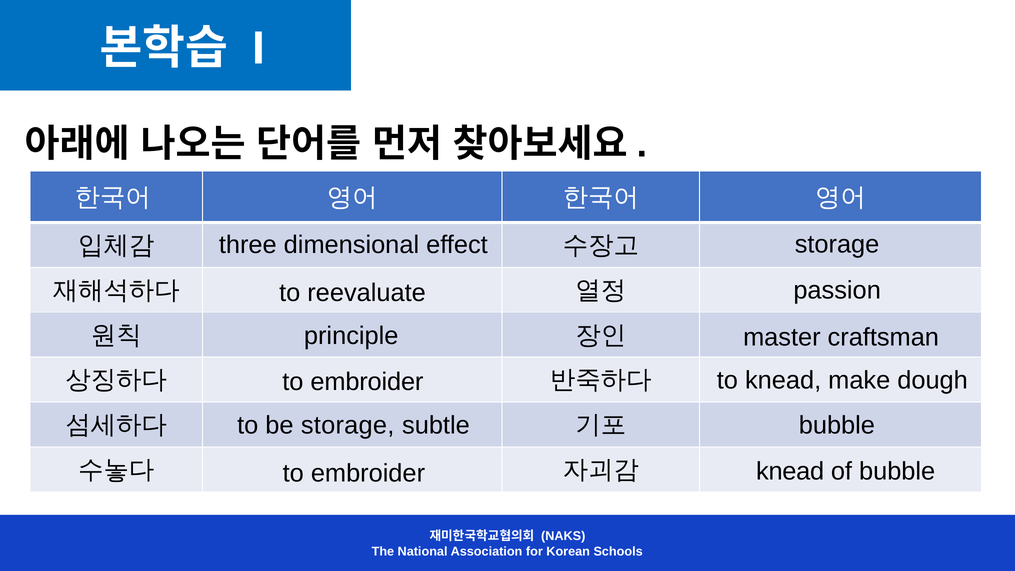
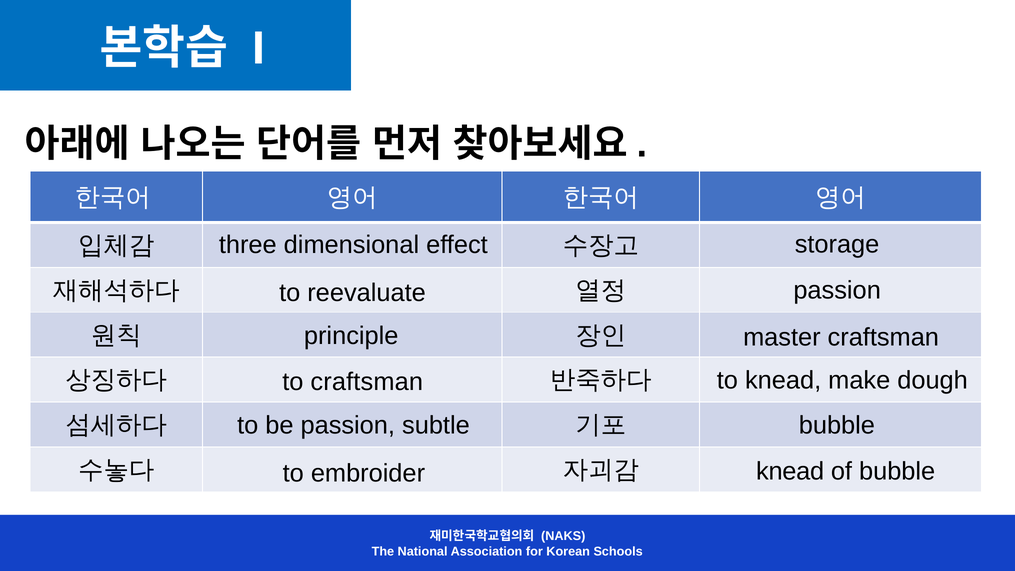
embroider at (367, 382): embroider -> craftsman
be storage: storage -> passion
